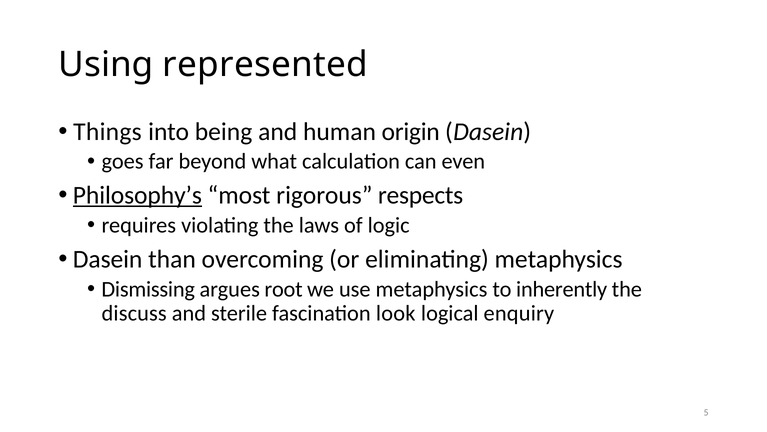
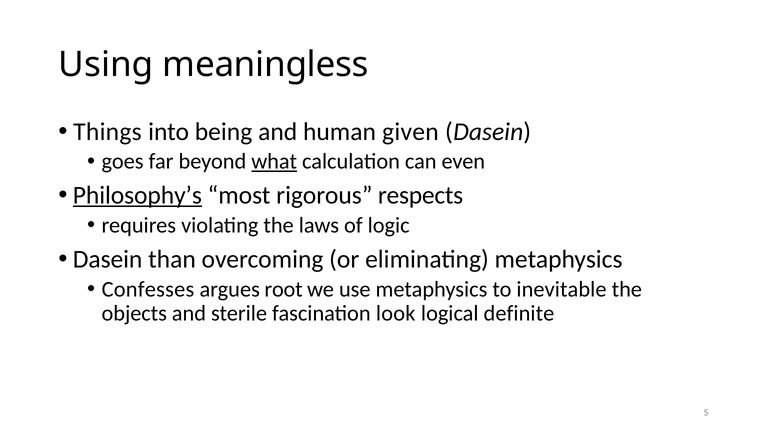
represented: represented -> meaningless
origin: origin -> given
what underline: none -> present
Dismissing: Dismissing -> Confesses
inherently: inherently -> inevitable
discuss: discuss -> objects
enquiry: enquiry -> definite
